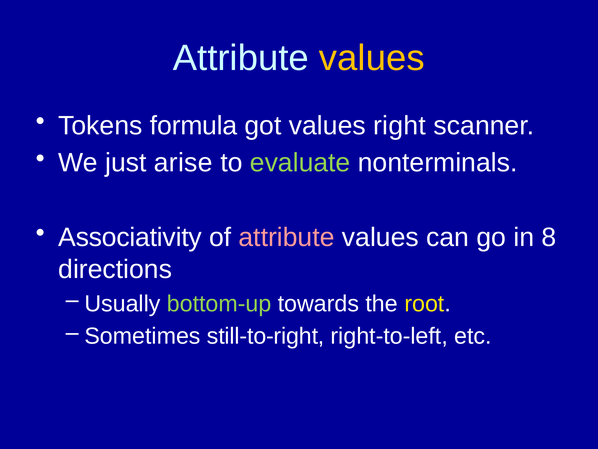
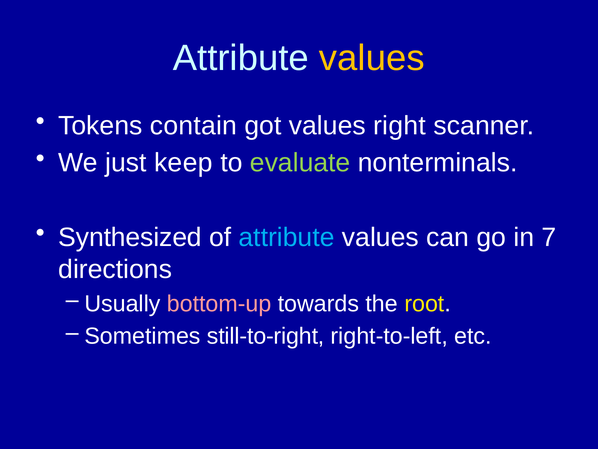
formula: formula -> contain
arise: arise -> keep
Associativity: Associativity -> Synthesized
attribute at (287, 237) colour: pink -> light blue
8: 8 -> 7
bottom-up colour: light green -> pink
